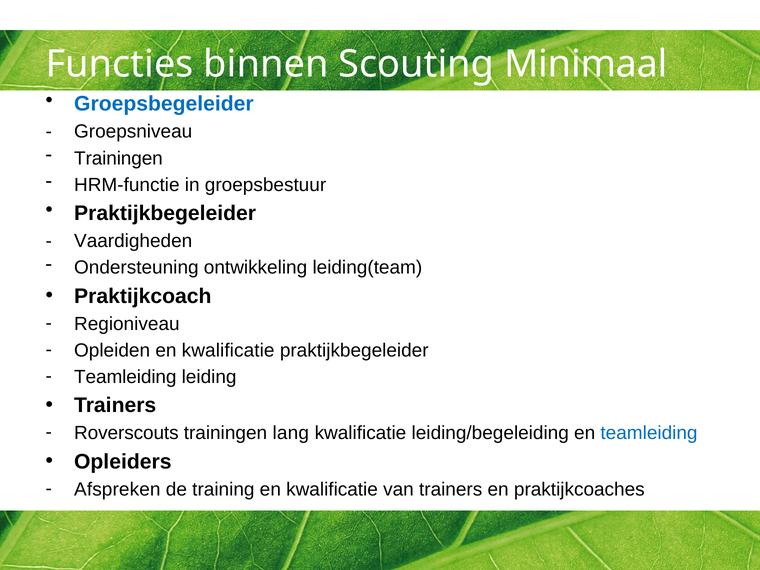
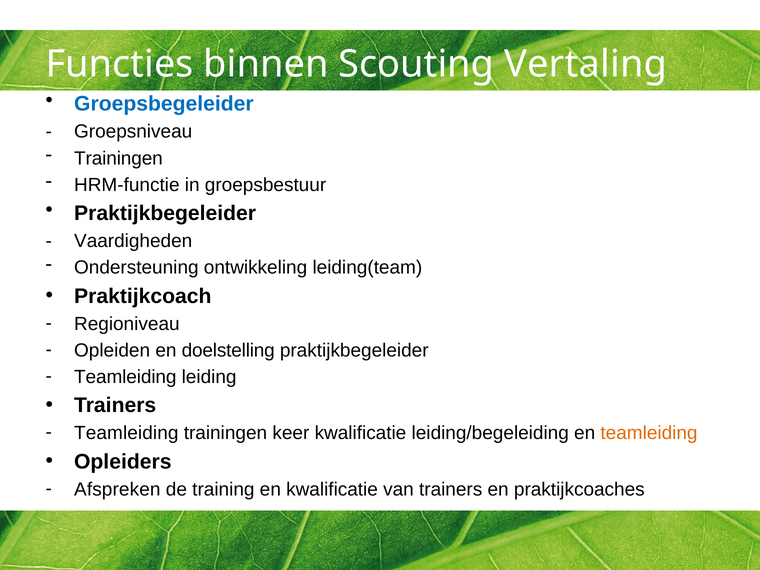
Minimaal: Minimaal -> Vertaling
Opleiden en kwalificatie: kwalificatie -> doelstelling
Roverscouts at (126, 433): Roverscouts -> Teamleiding
lang: lang -> keer
teamleiding at (649, 433) colour: blue -> orange
